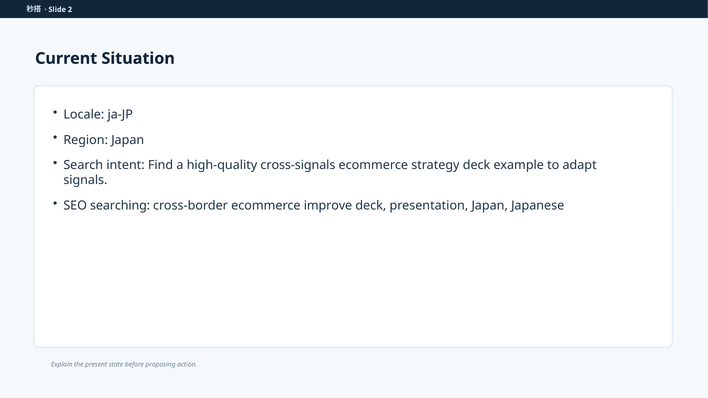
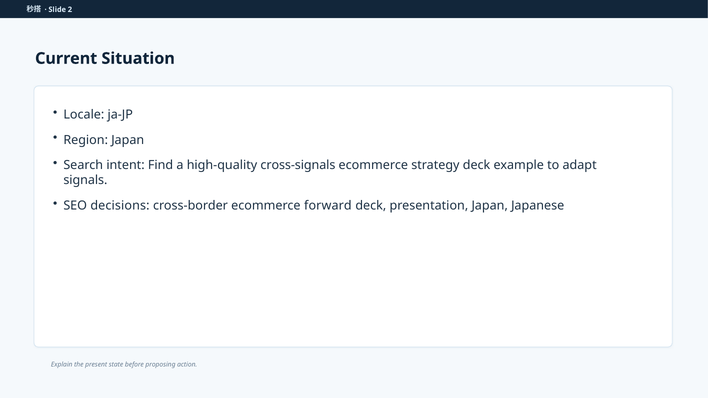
searching: searching -> decisions
improve: improve -> forward
